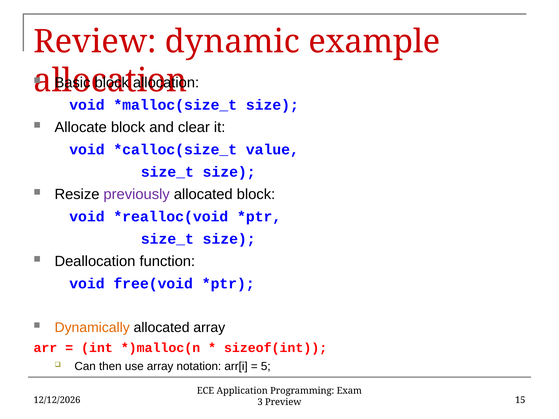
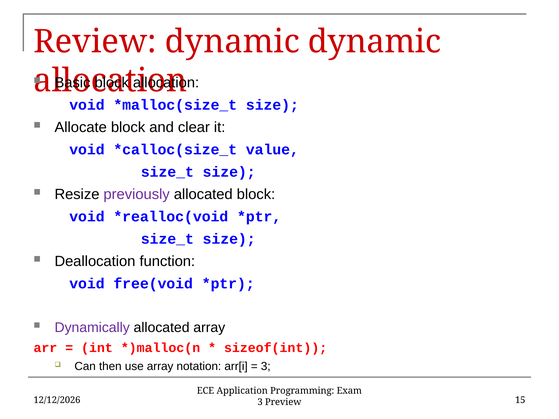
dynamic example: example -> dynamic
Dynamically colour: orange -> purple
5 at (266, 366): 5 -> 3
